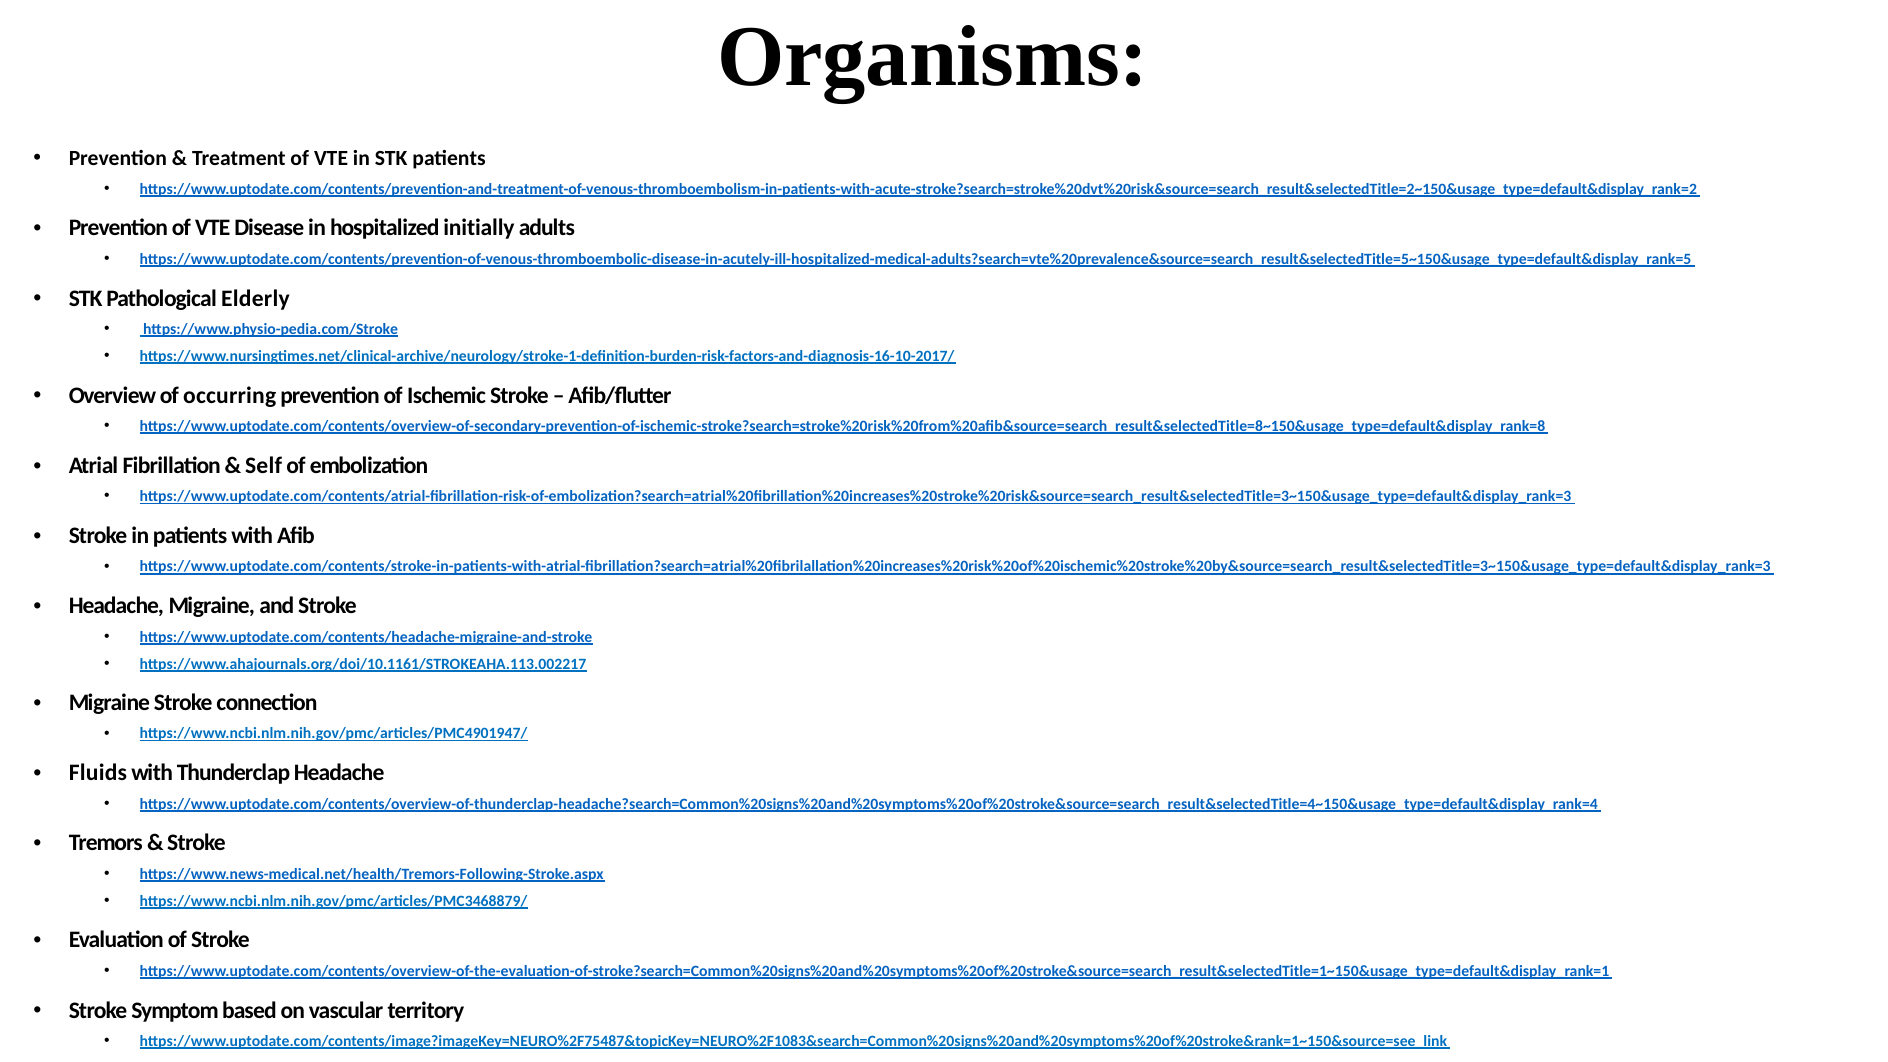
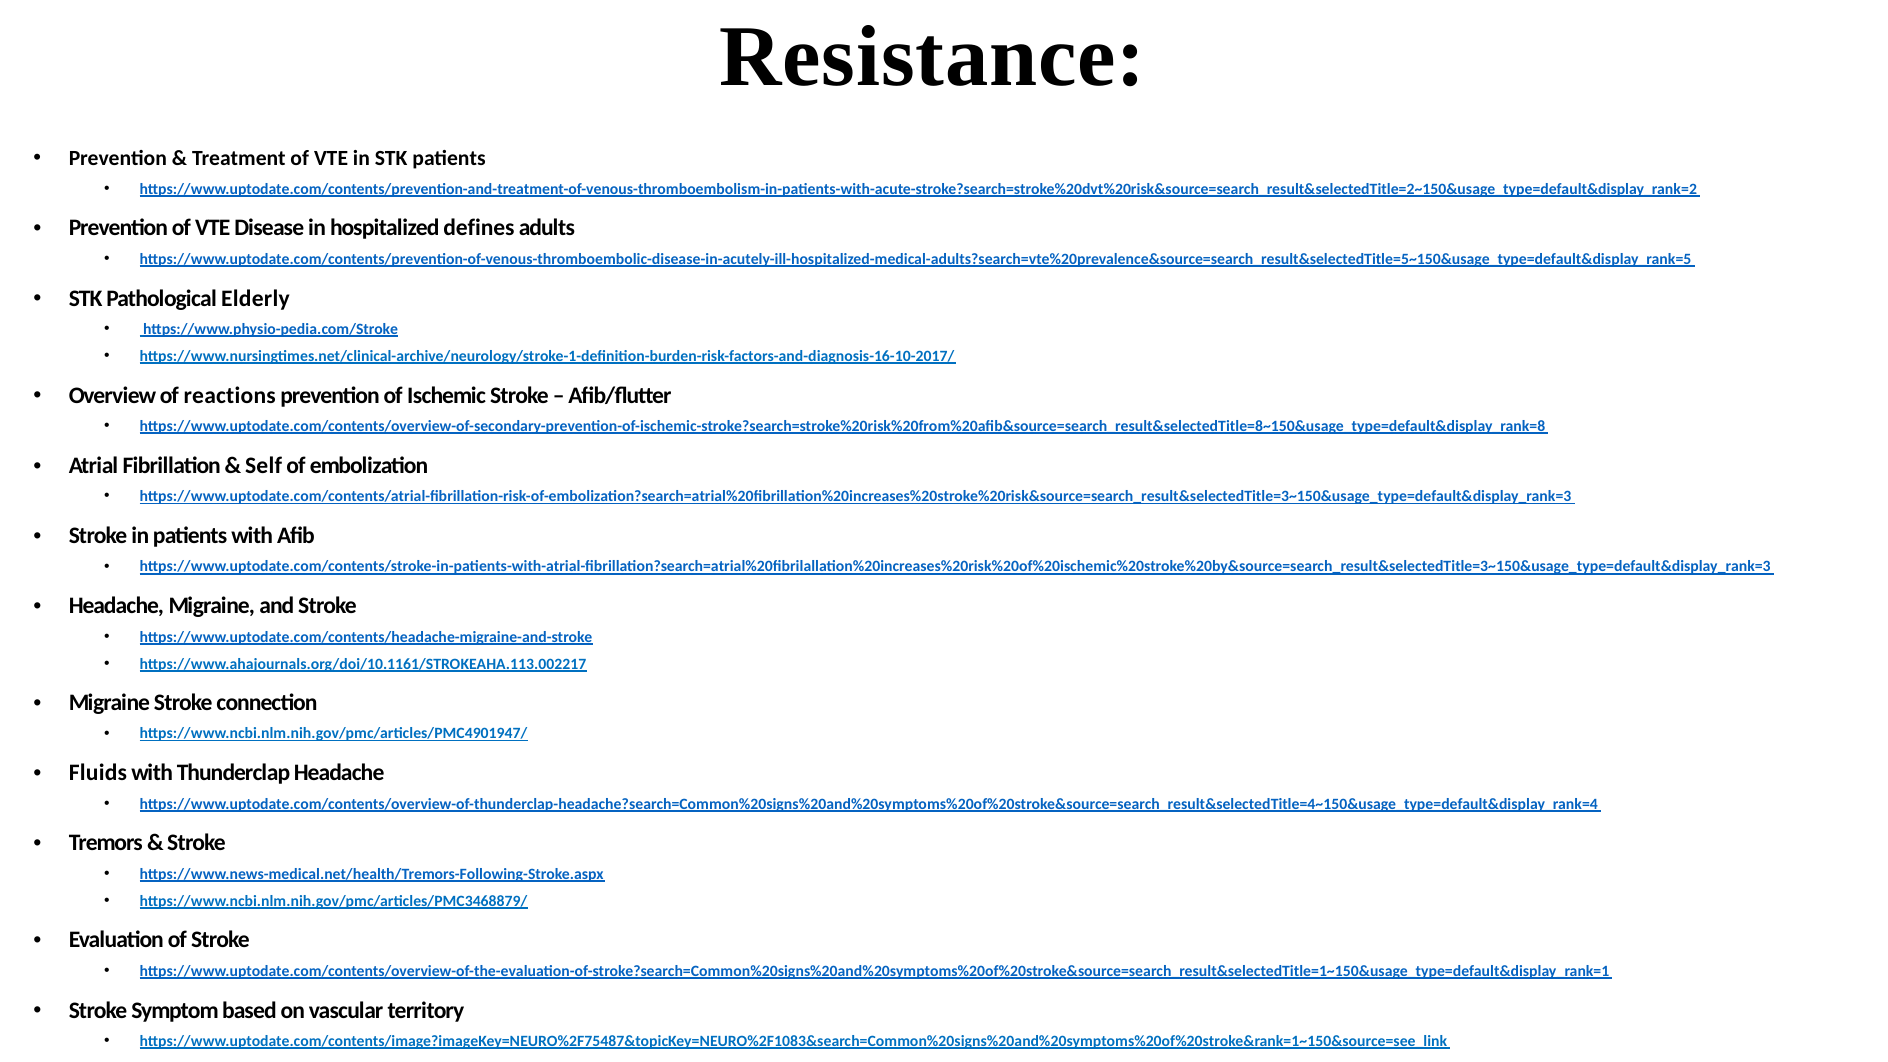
Organisms: Organisms -> Resistance
initially: initially -> defines
occurring: occurring -> reactions
